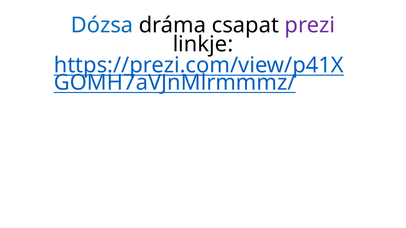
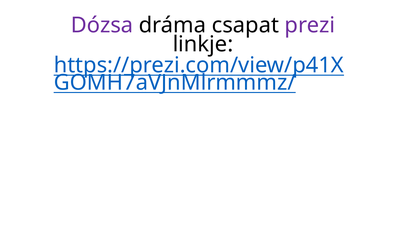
Dózsa colour: blue -> purple
